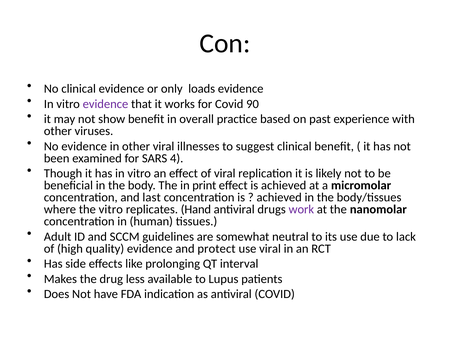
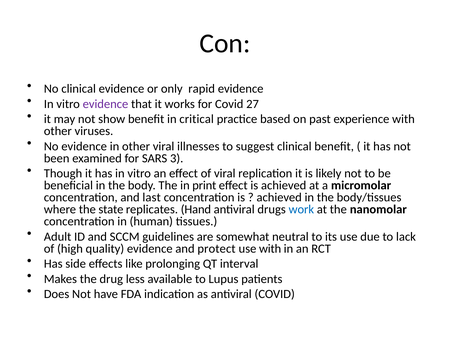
loads: loads -> rapid
90: 90 -> 27
overall: overall -> critical
4: 4 -> 3
the vitro: vitro -> state
work colour: purple -> blue
use viral: viral -> with
